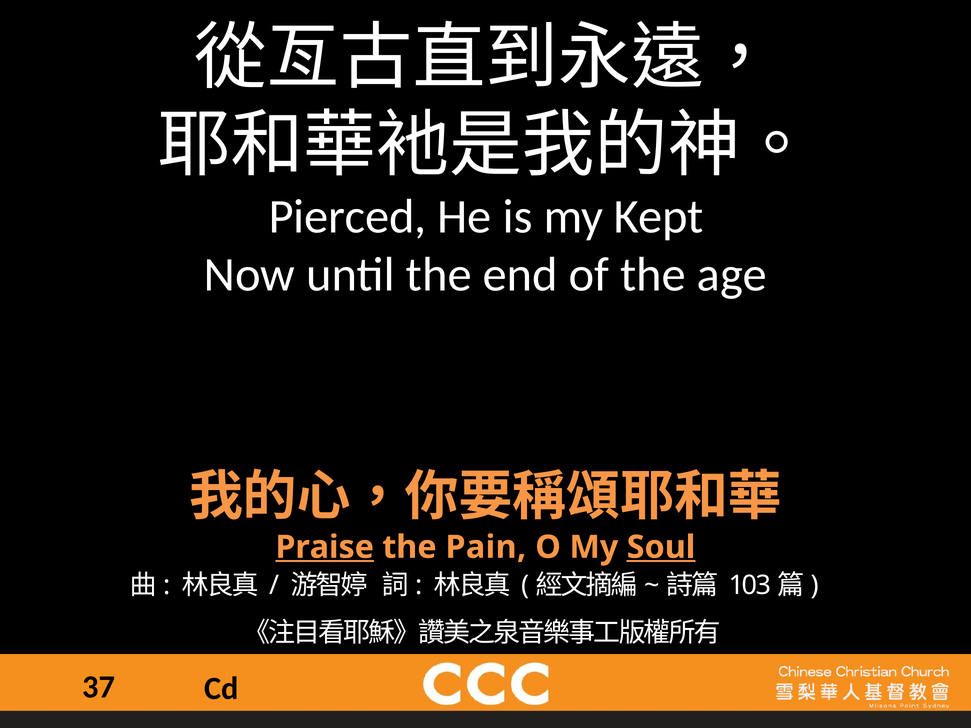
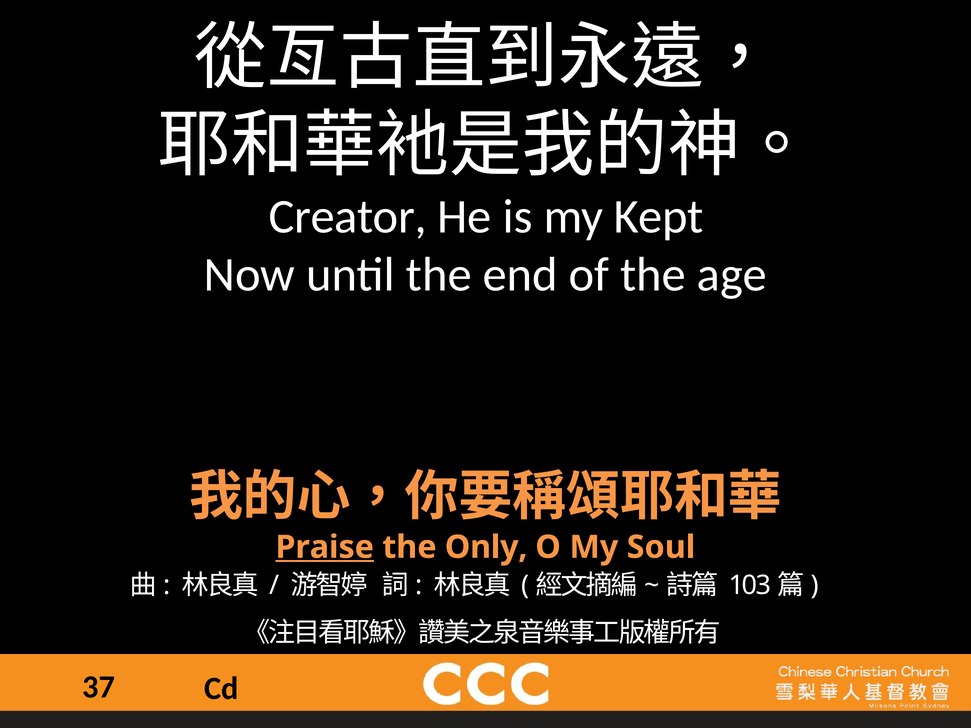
Pierced: Pierced -> Creator
Pain: Pain -> Only
Soul underline: present -> none
